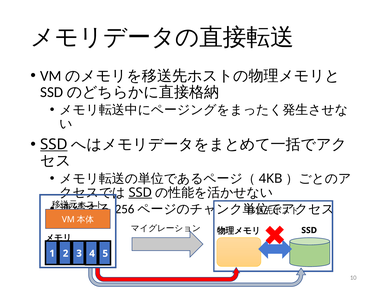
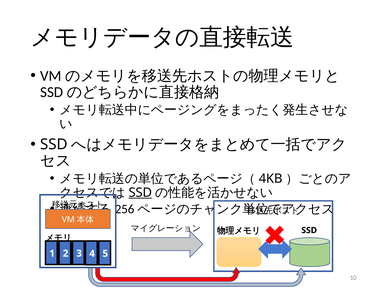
SSD at (54, 144) underline: present -> none
